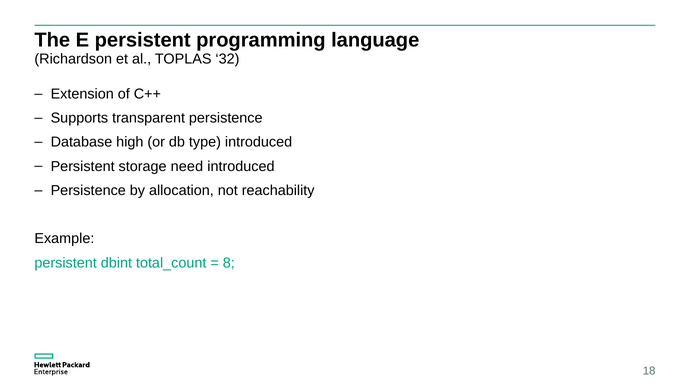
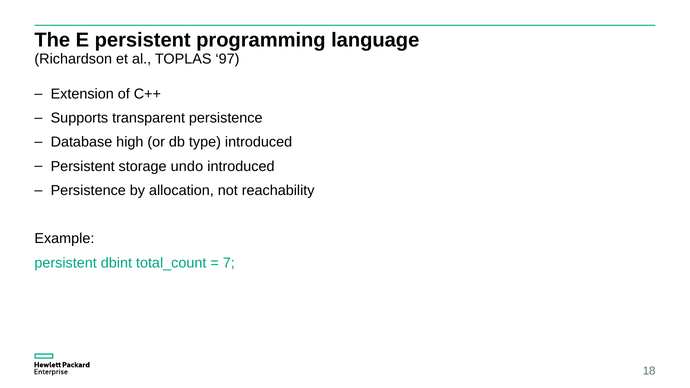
32: 32 -> 97
need: need -> undo
8: 8 -> 7
